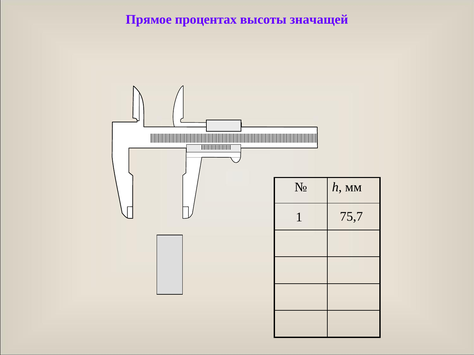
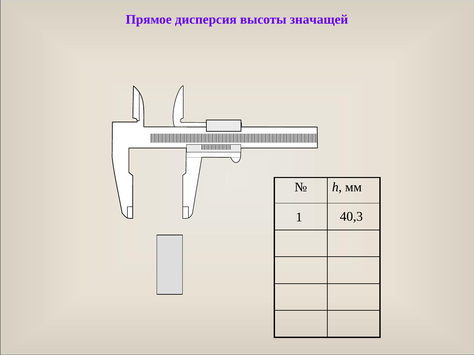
процентах: процентах -> дисперсия
75,7: 75,7 -> 40,3
